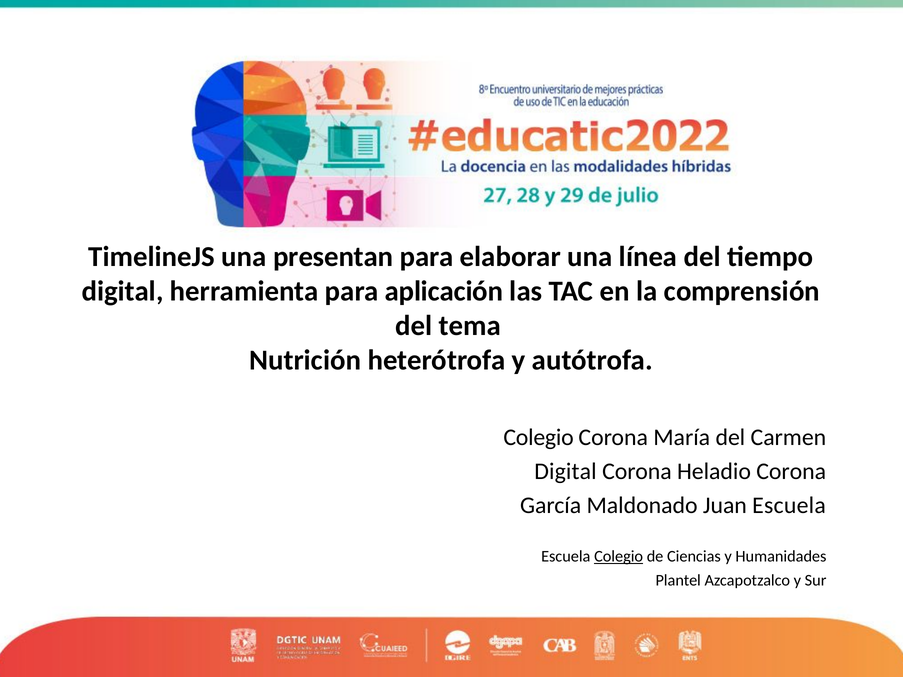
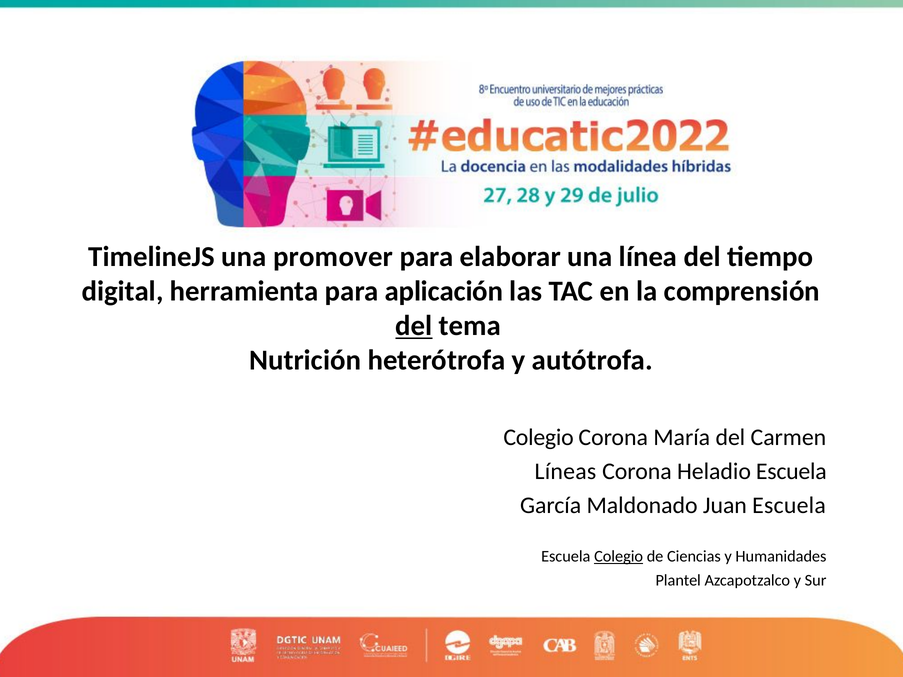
presentan: presentan -> promover
del at (414, 326) underline: none -> present
Digital at (565, 472): Digital -> Líneas
Heladio Corona: Corona -> Escuela
